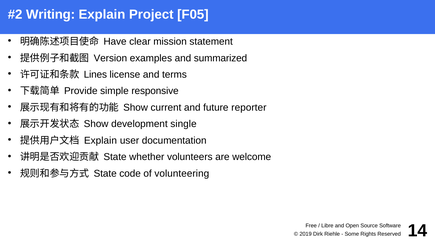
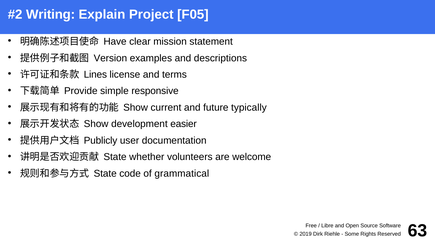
summarized: summarized -> descriptions
reporter: reporter -> typically
single: single -> easier
Explain at (100, 140): Explain -> Publicly
volunteering: volunteering -> grammatical
14: 14 -> 63
